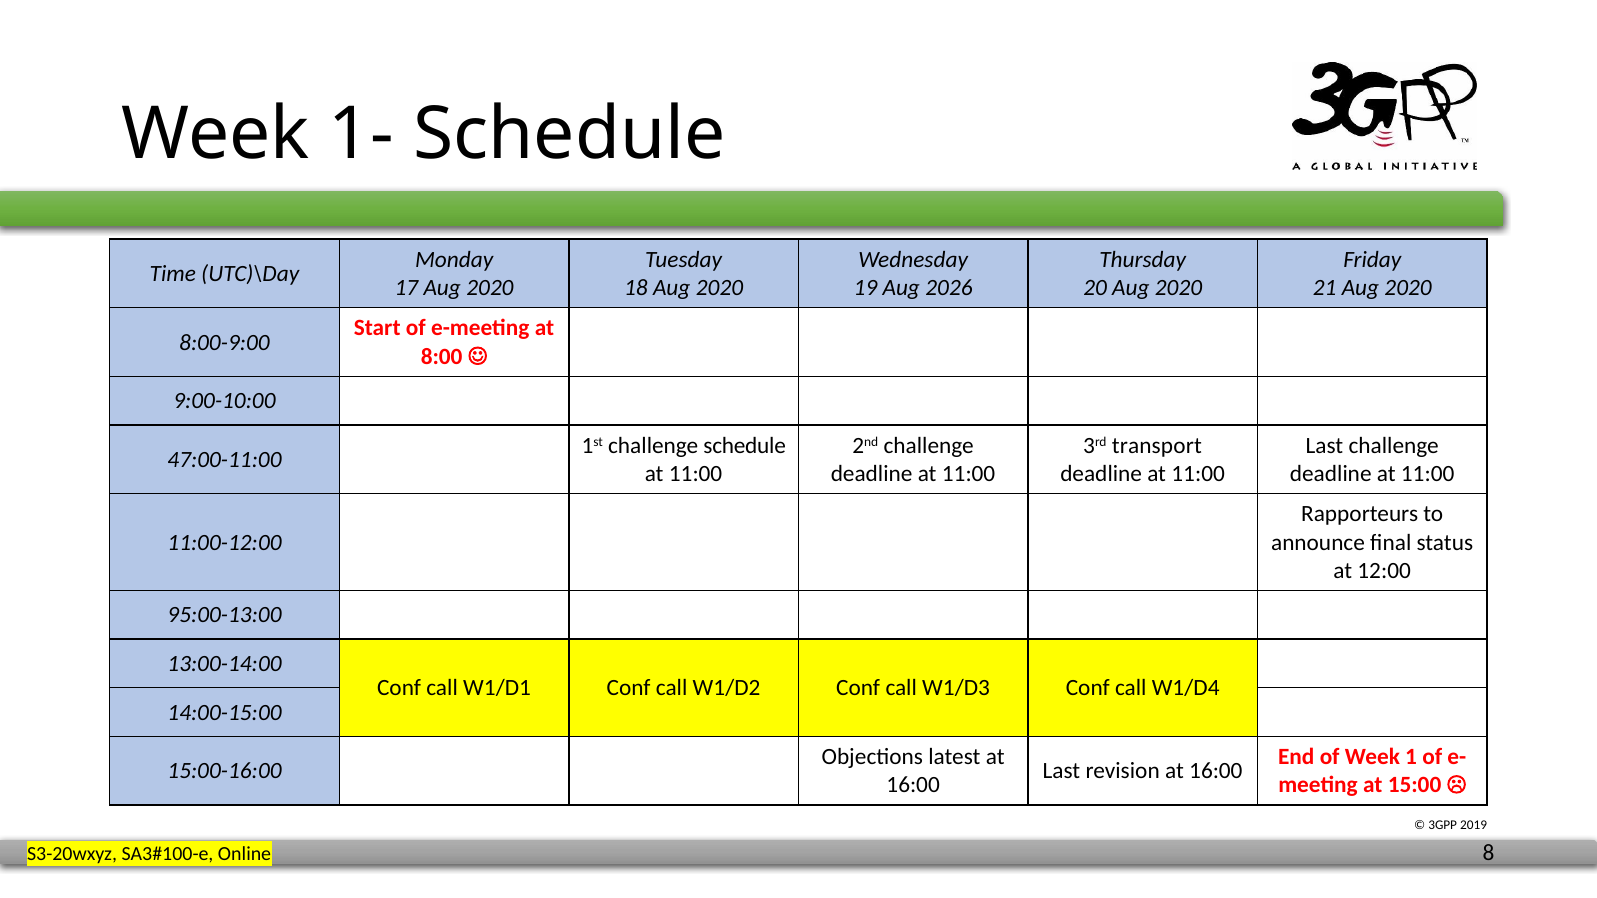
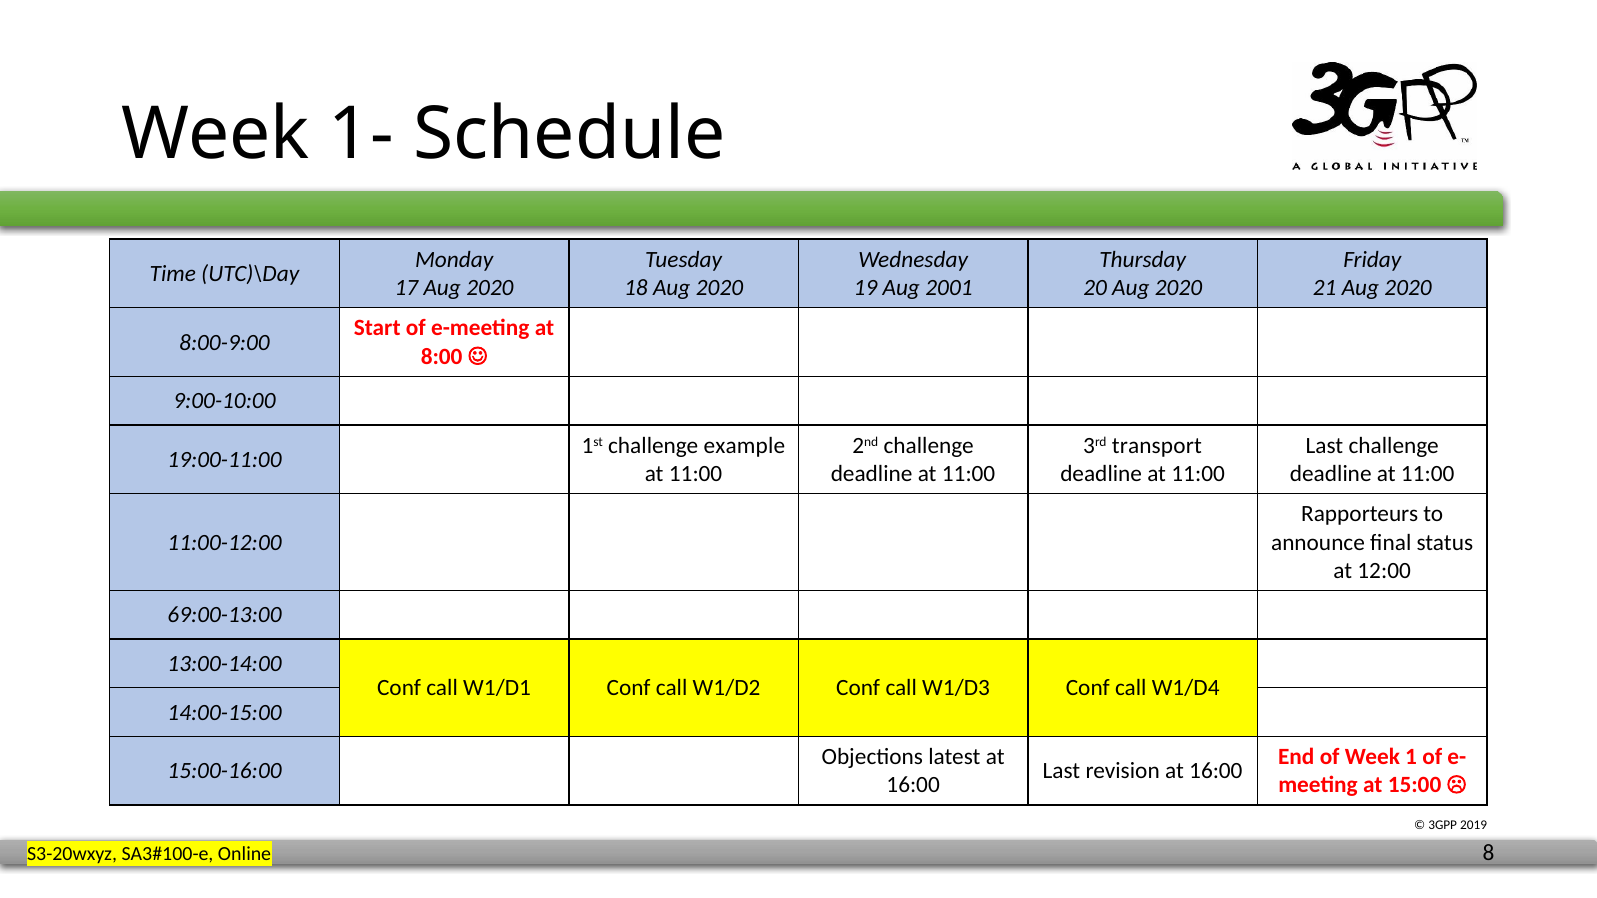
2026: 2026 -> 2001
challenge schedule: schedule -> example
47:00-11:00: 47:00-11:00 -> 19:00-11:00
95:00-13:00: 95:00-13:00 -> 69:00-13:00
